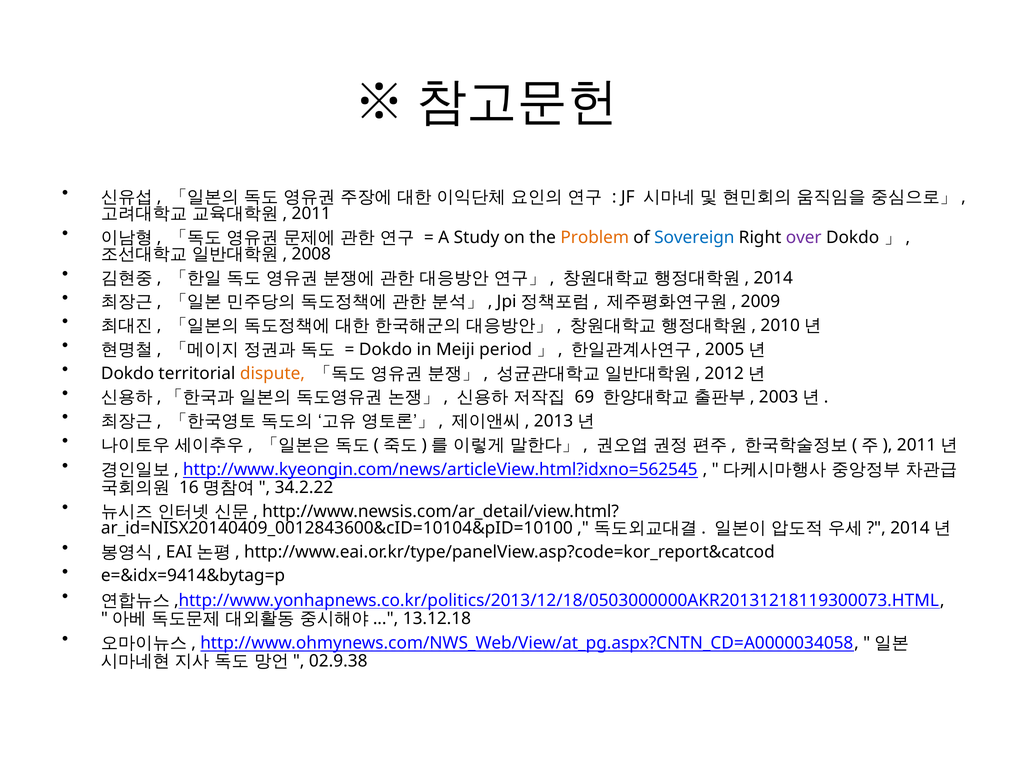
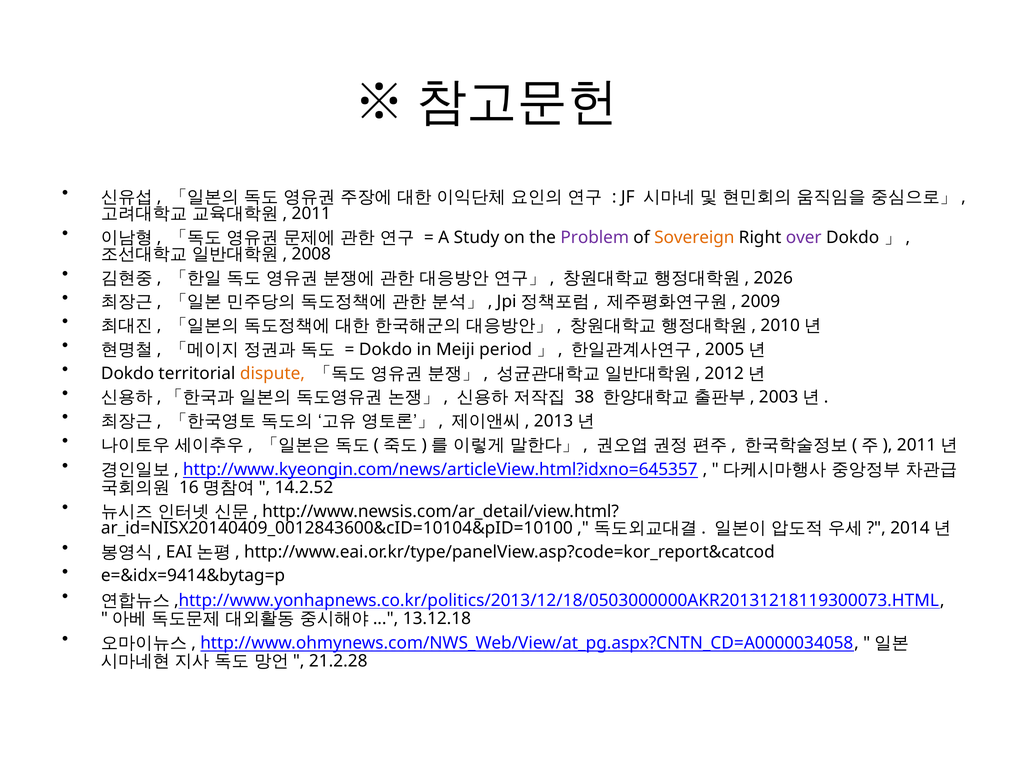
Problem colour: orange -> purple
Sovereign colour: blue -> orange
2014: 2014 -> 2026
69: 69 -> 38
http://www.kyeongin.com/news/articleView.html?idxno=562545: http://www.kyeongin.com/news/articleView.html?idxno=562545 -> http://www.kyeongin.com/news/articleView.html?idxno=645357
34.2.22: 34.2.22 -> 14.2.52
02.9.38: 02.9.38 -> 21.2.28
